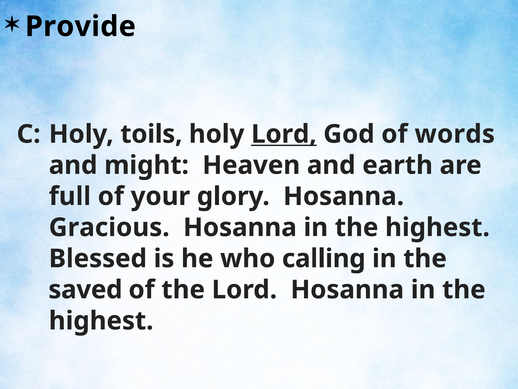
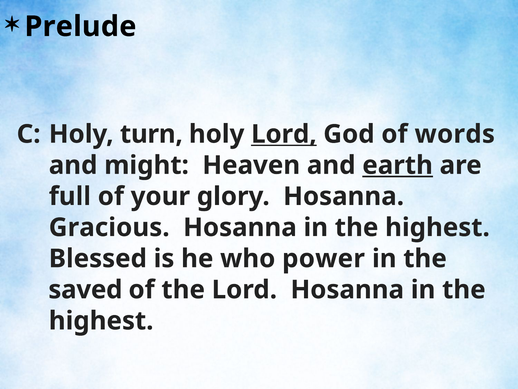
Provide: Provide -> Prelude
toils: toils -> turn
earth underline: none -> present
calling: calling -> power
